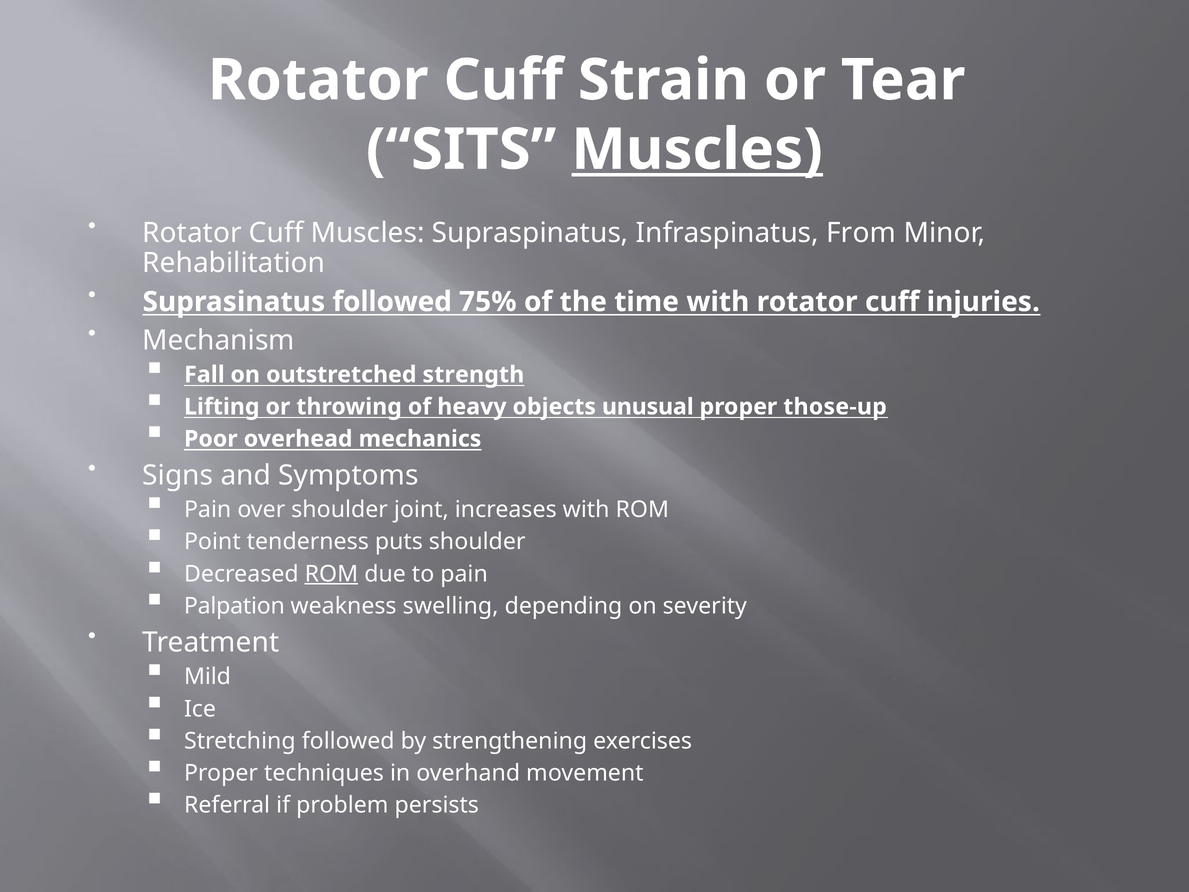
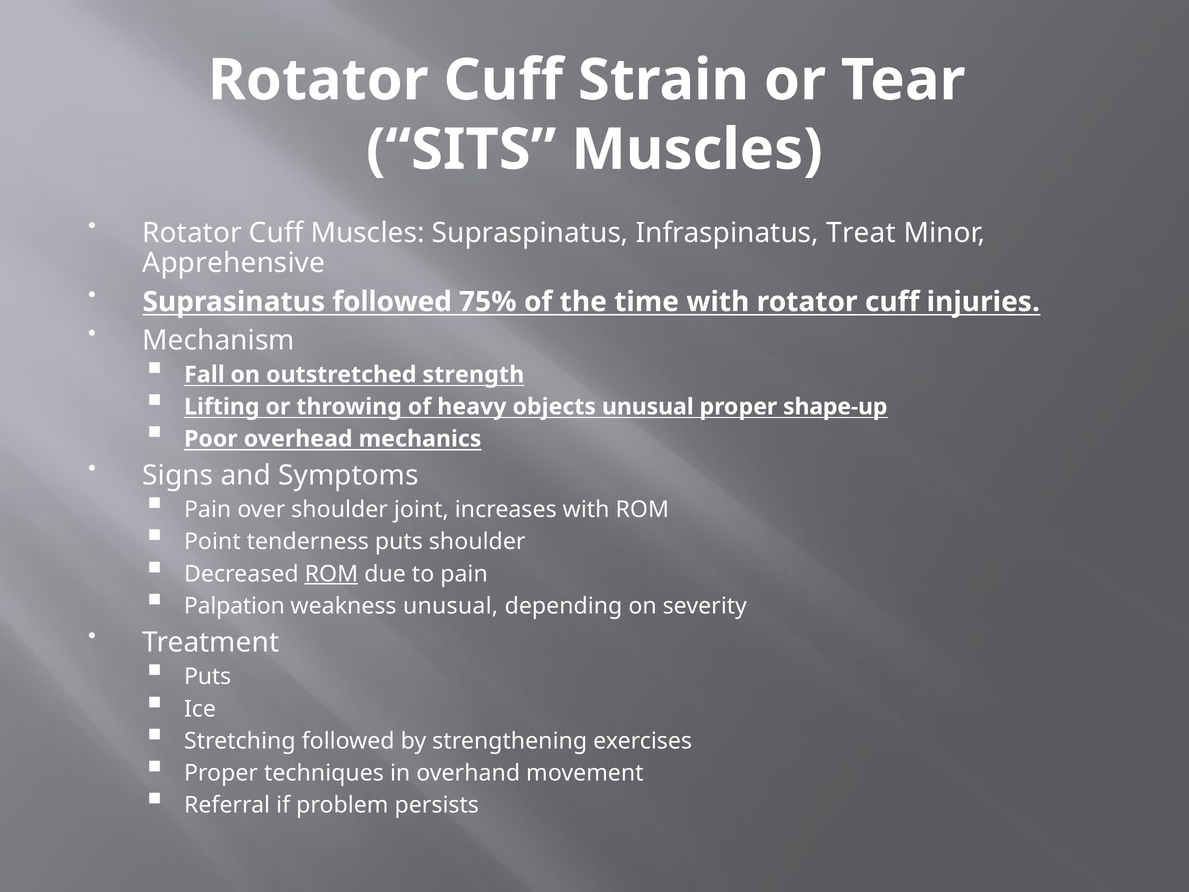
Muscles at (697, 150) underline: present -> none
From: From -> Treat
Rehabilitation: Rehabilitation -> Apprehensive
those-up: those-up -> shape-up
weakness swelling: swelling -> unusual
Mild at (208, 677): Mild -> Puts
